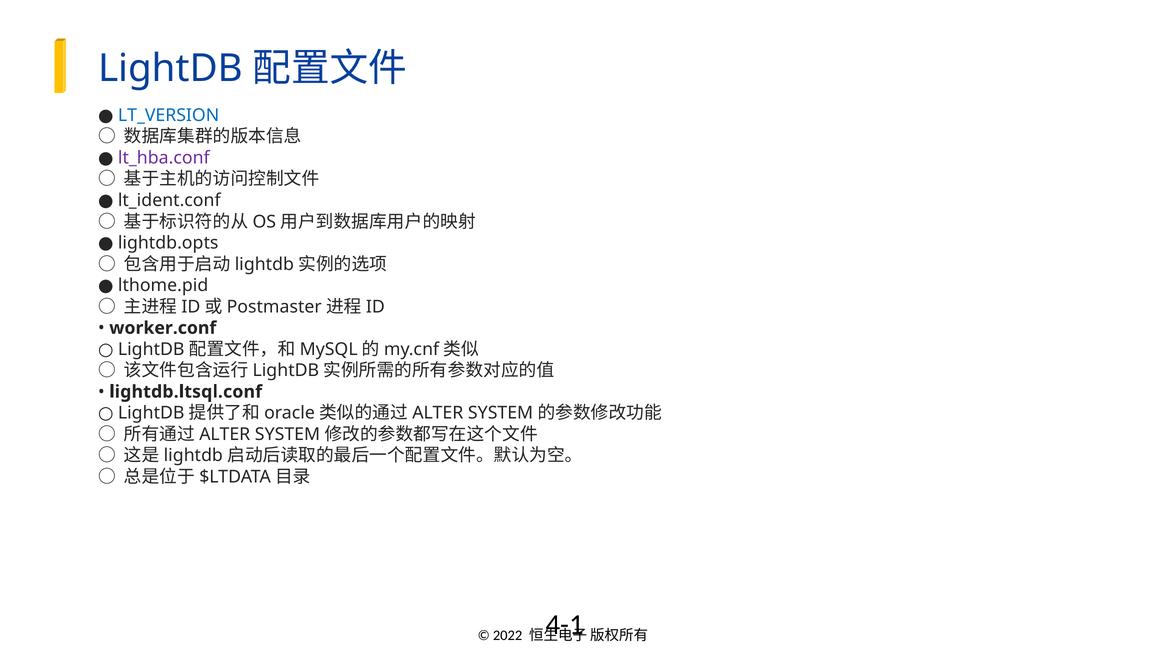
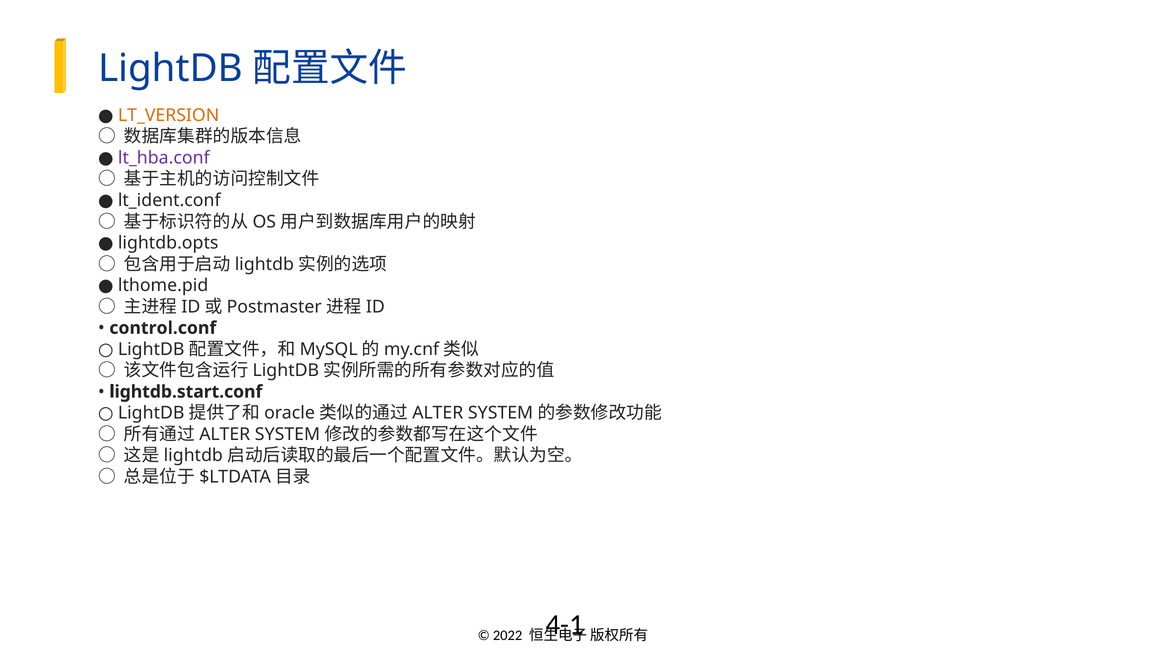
LT_VERSION colour: blue -> orange
worker.conf: worker.conf -> control.conf
lightdb.ltsql.conf: lightdb.ltsql.conf -> lightdb.start.conf
